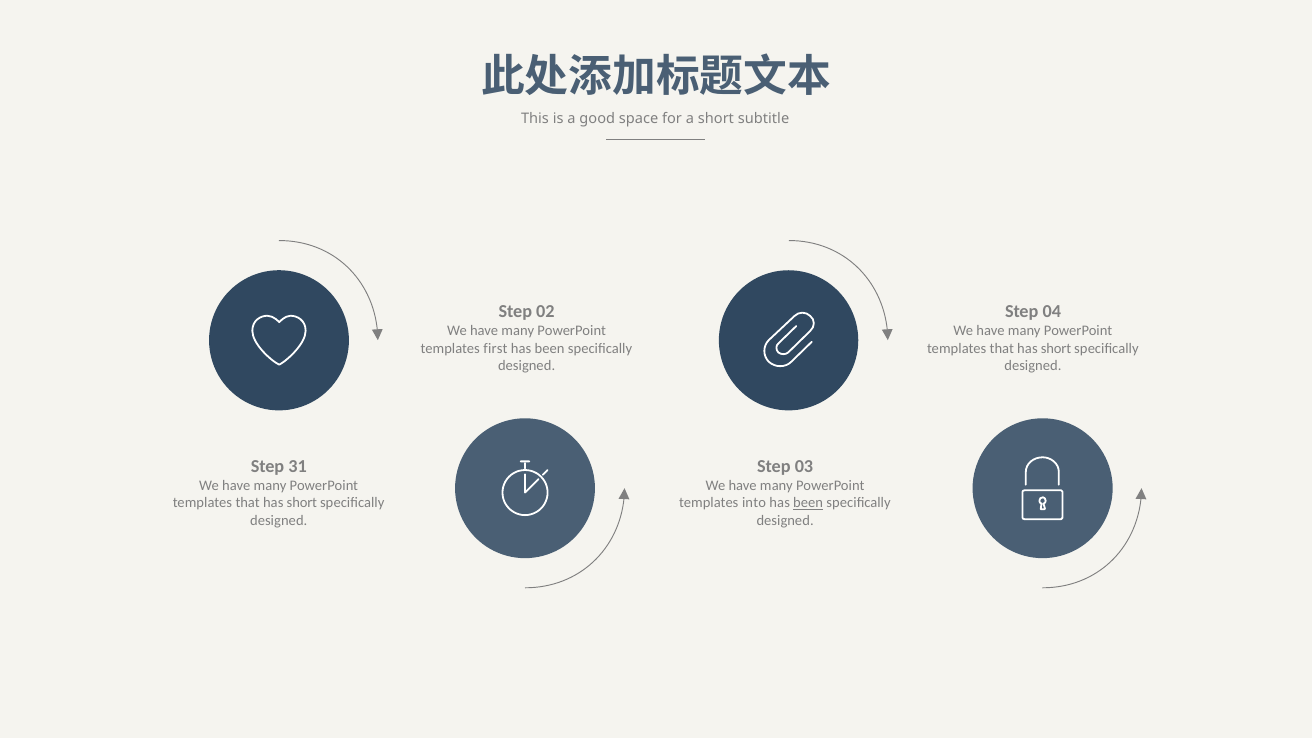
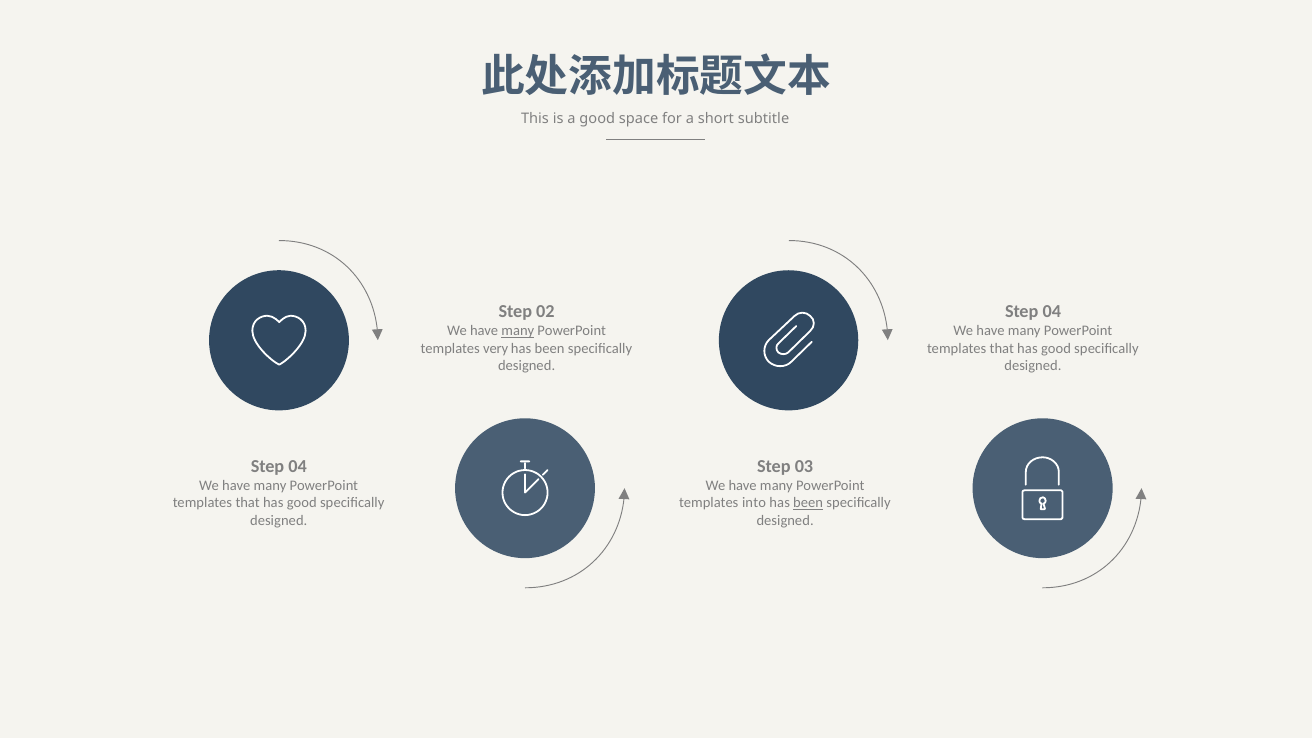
many at (518, 331) underline: none -> present
first: first -> very
short at (1056, 348): short -> good
31 at (298, 466): 31 -> 04
short at (302, 503): short -> good
